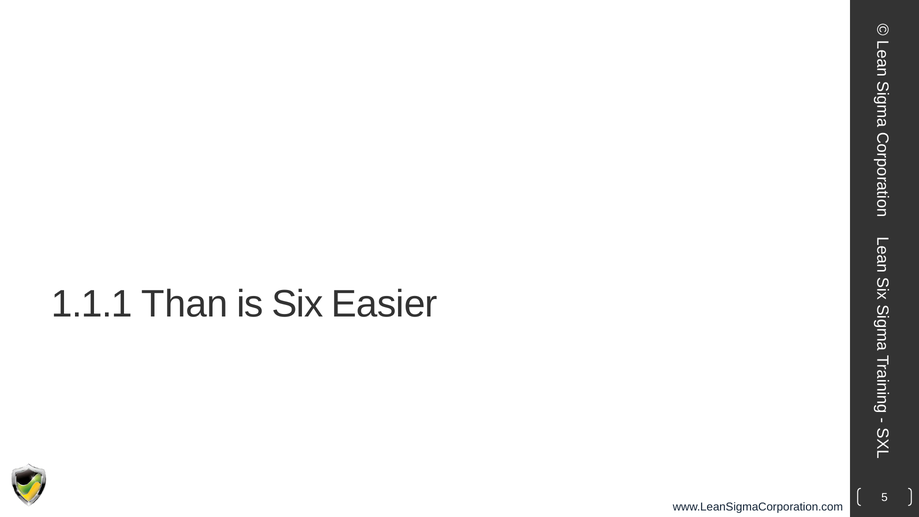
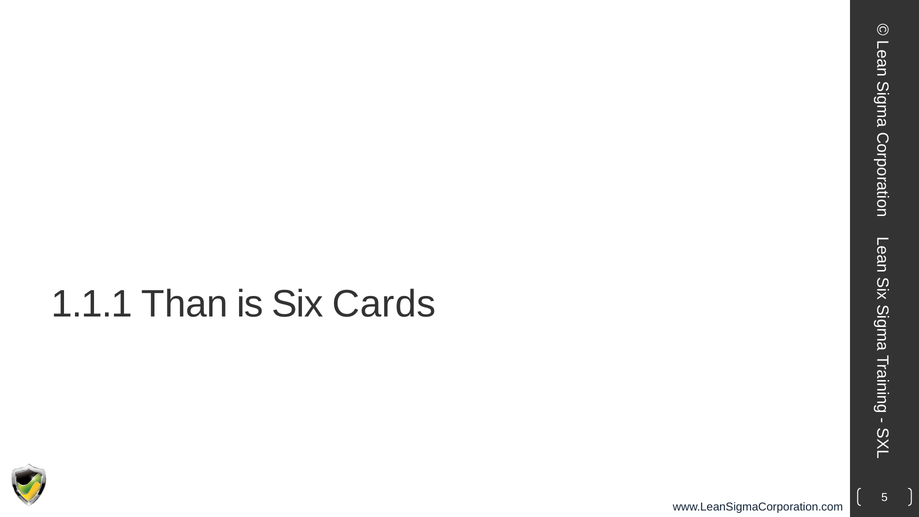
Easier: Easier -> Cards
